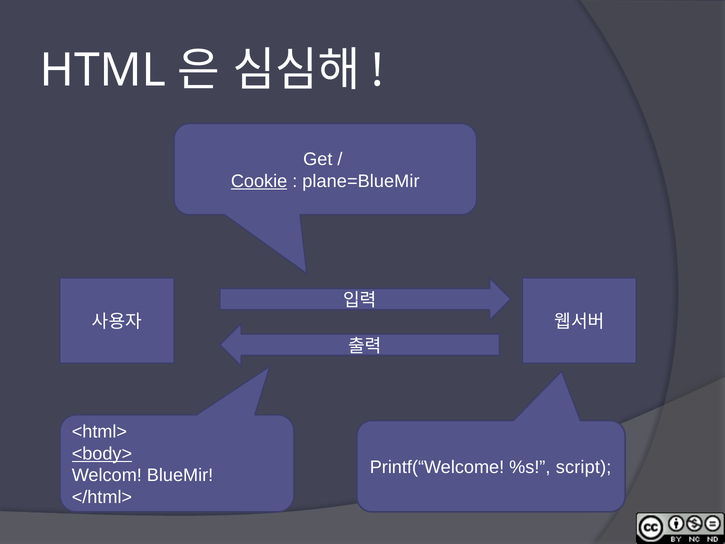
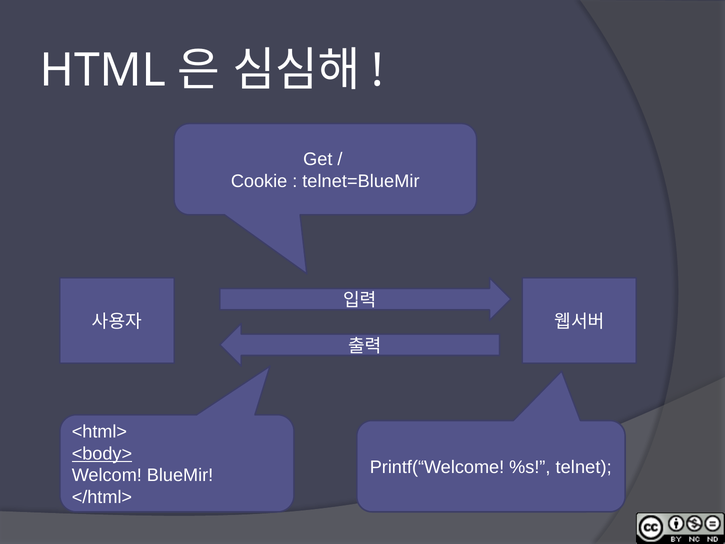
Cookie underline: present -> none
plane=BlueMir: plane=BlueMir -> telnet=BlueMir
script: script -> telnet
